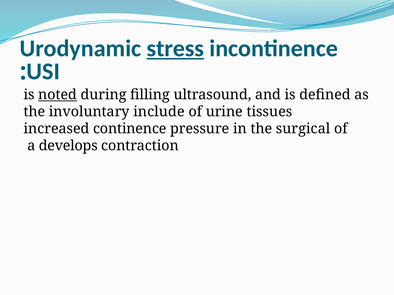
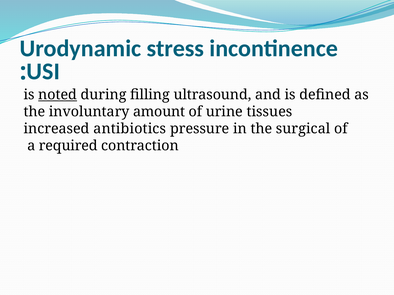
stress underline: present -> none
include: include -> amount
continence: continence -> antibiotics
develops: develops -> required
